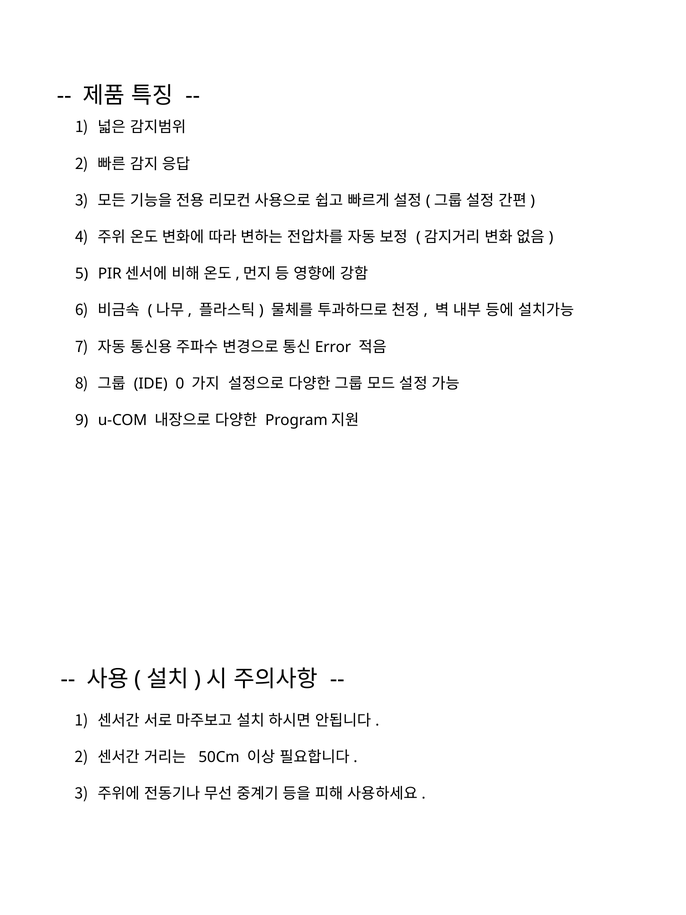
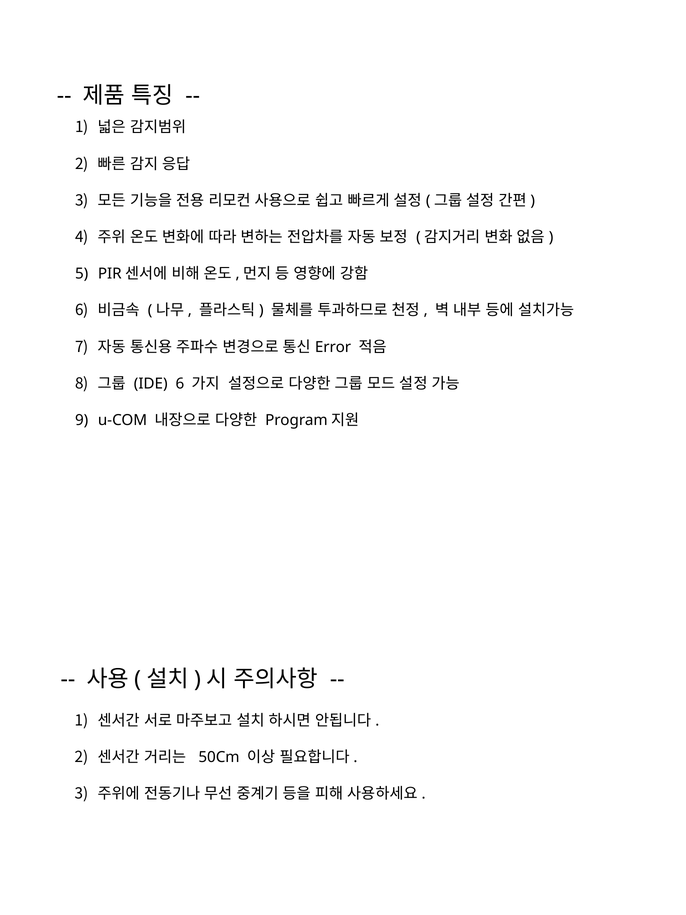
IDE 0: 0 -> 6
